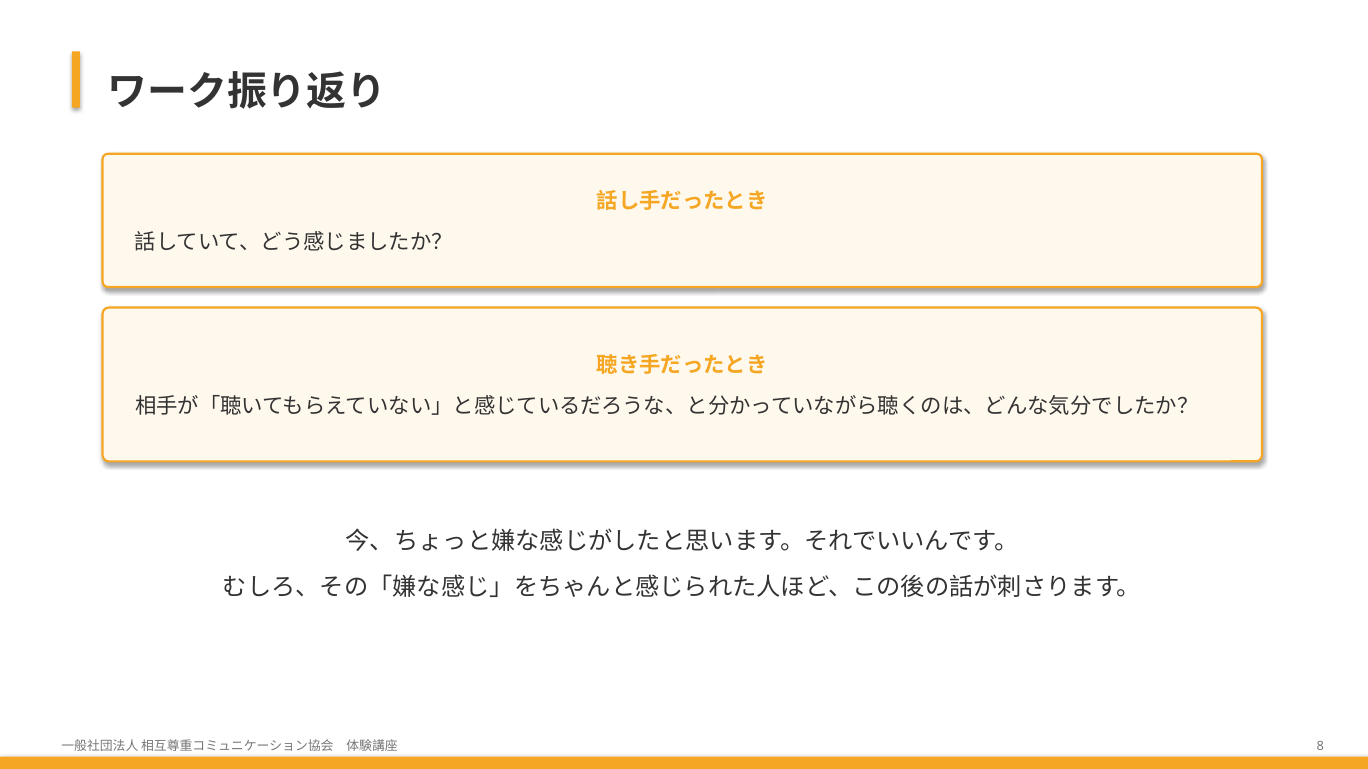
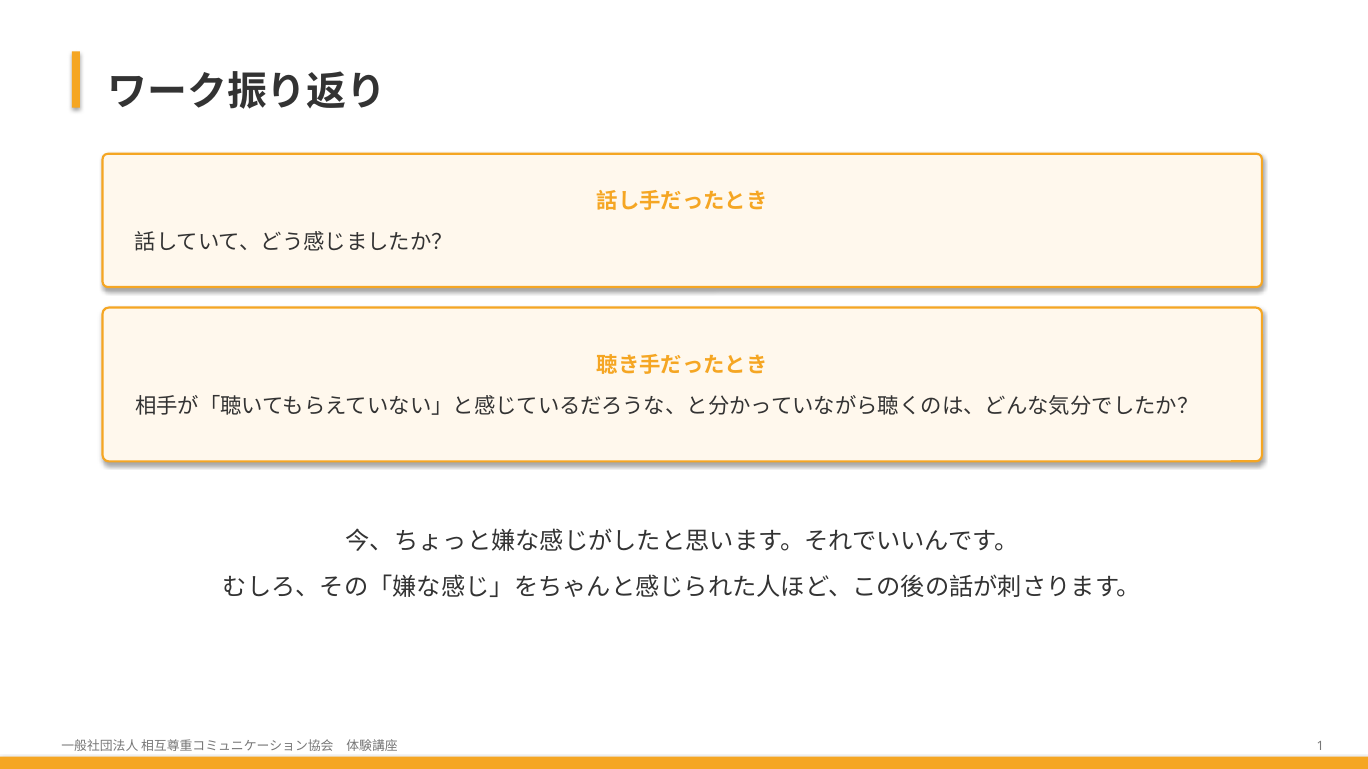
8: 8 -> 1
